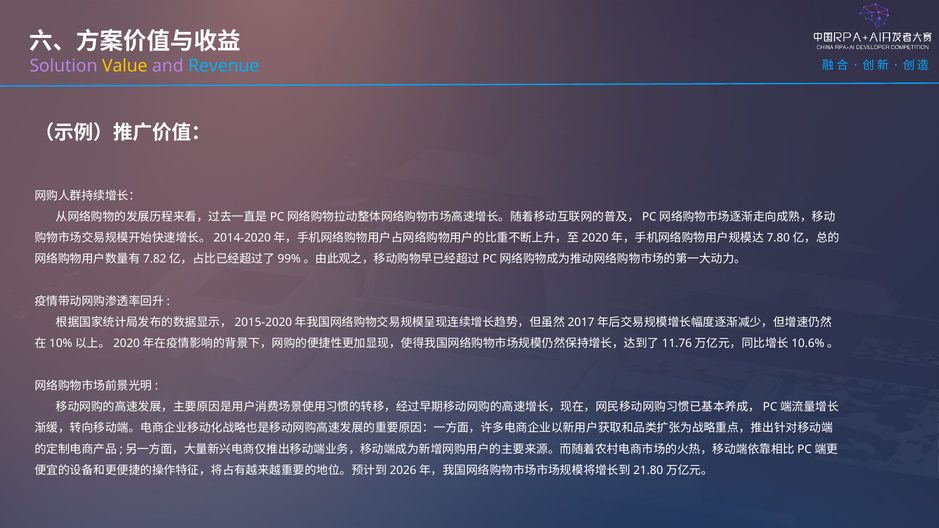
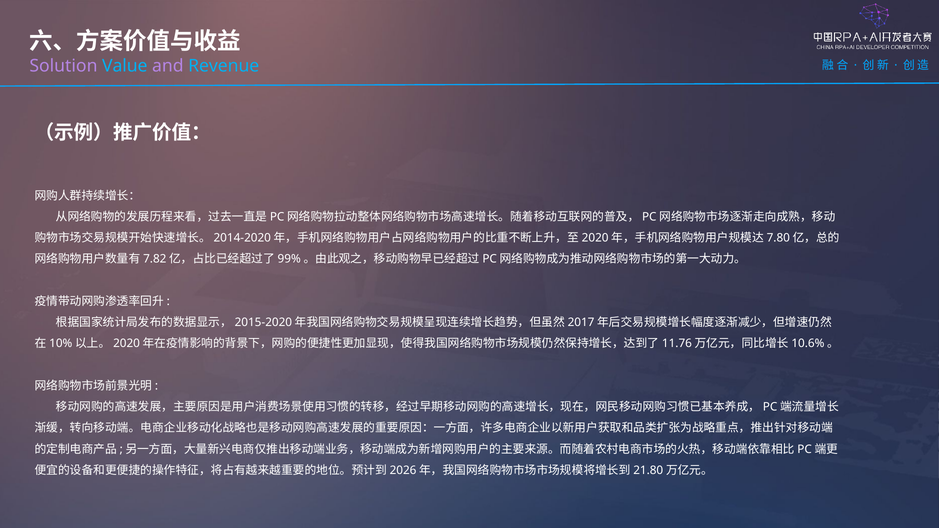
Value colour: yellow -> light blue
